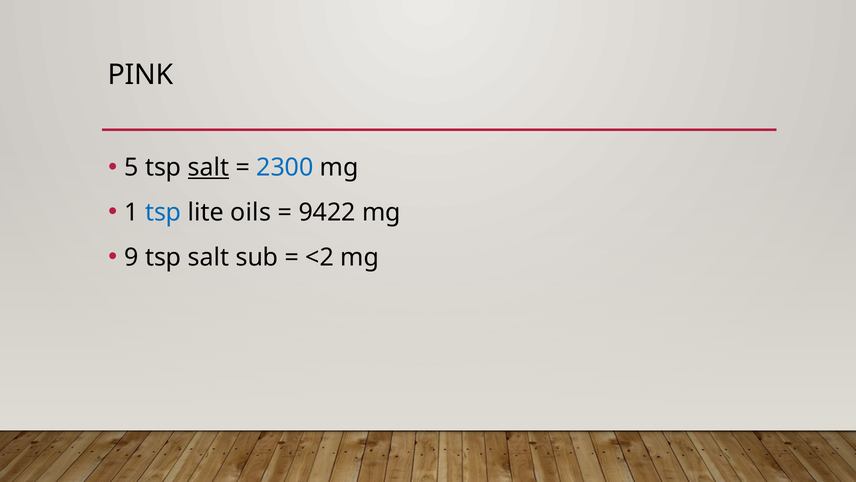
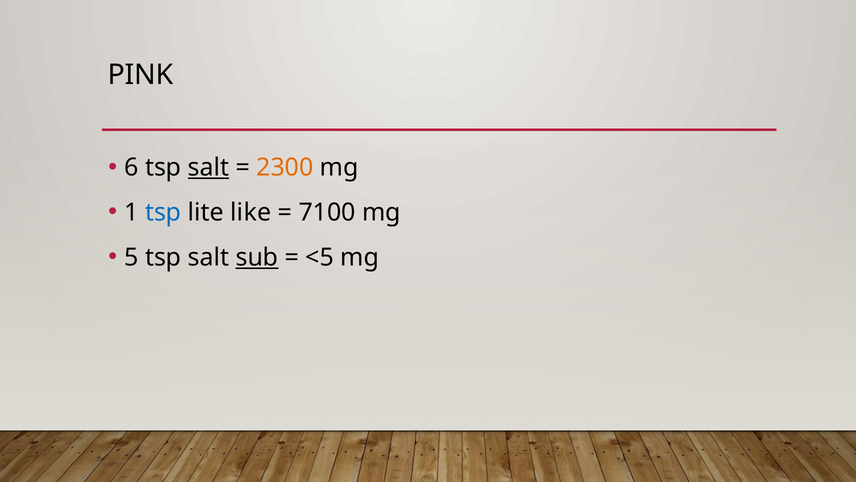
5: 5 -> 6
2300 colour: blue -> orange
oils: oils -> like
9422: 9422 -> 7100
9: 9 -> 5
sub underline: none -> present
<2: <2 -> <5
